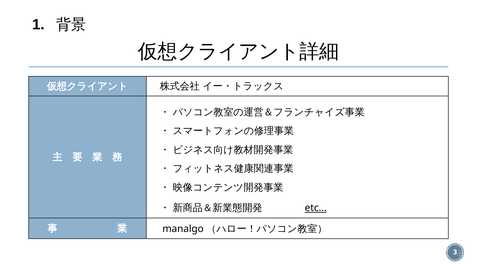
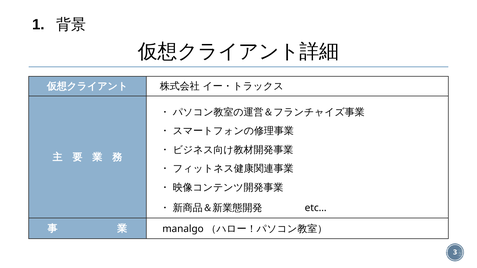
etc… underline: present -> none
